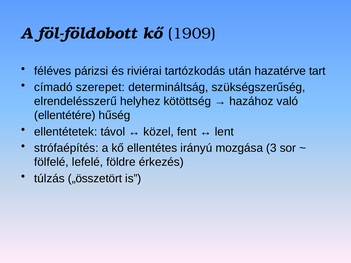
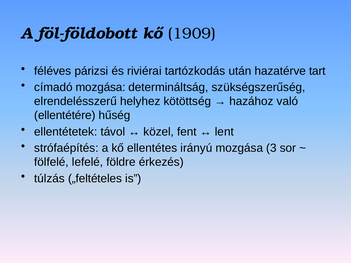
címadó szerepet: szerepet -> mozgása
„összetört: „összetört -> „feltételes
